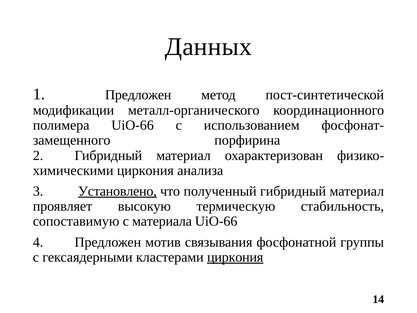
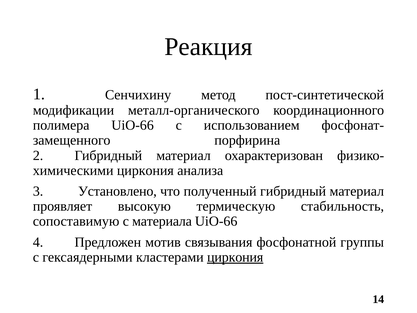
Данных: Данных -> Реакция
1 Предложен: Предложен -> Сенчихину
Установлено underline: present -> none
